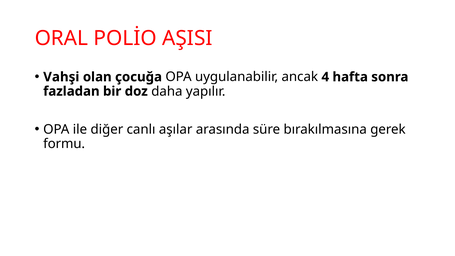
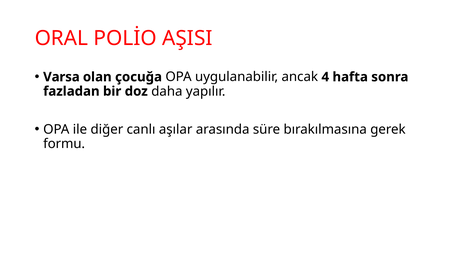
Vahşi: Vahşi -> Varsa
